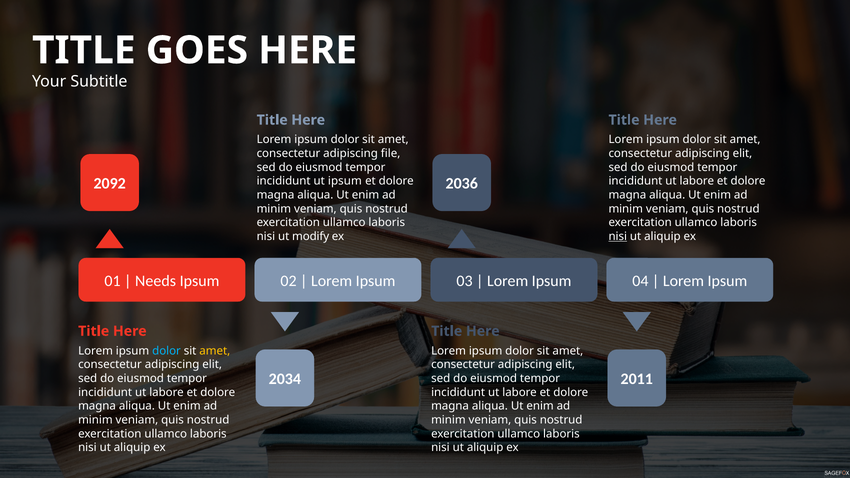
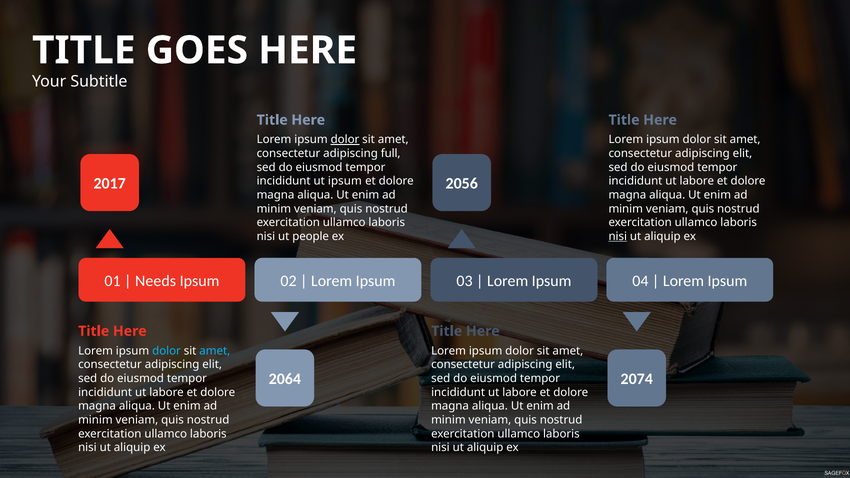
dolor at (345, 140) underline: none -> present
file: file -> full
2092: 2092 -> 2017
2036: 2036 -> 2056
modify: modify -> people
amet at (215, 351) colour: yellow -> light blue
2034: 2034 -> 2064
2011: 2011 -> 2074
